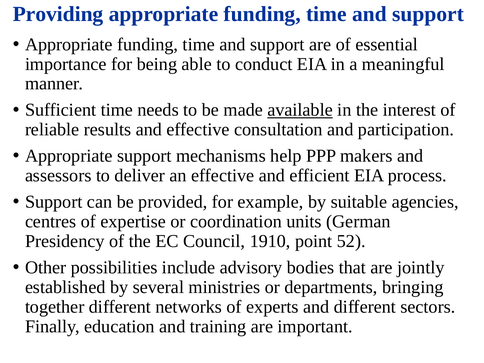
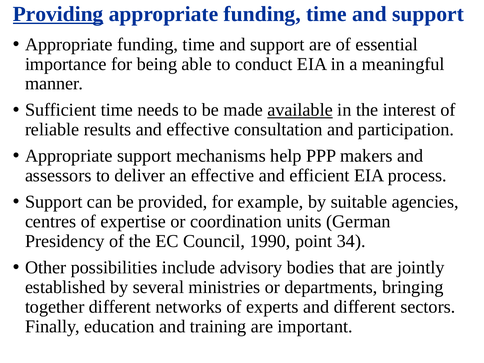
Providing underline: none -> present
1910: 1910 -> 1990
52: 52 -> 34
